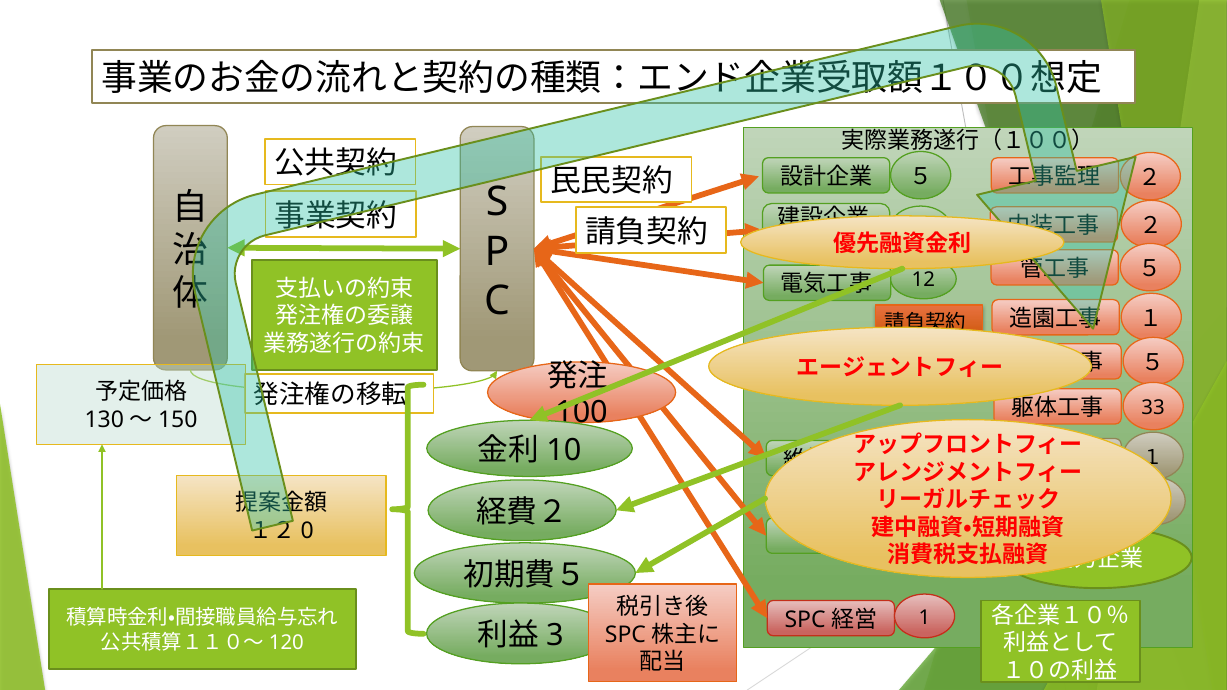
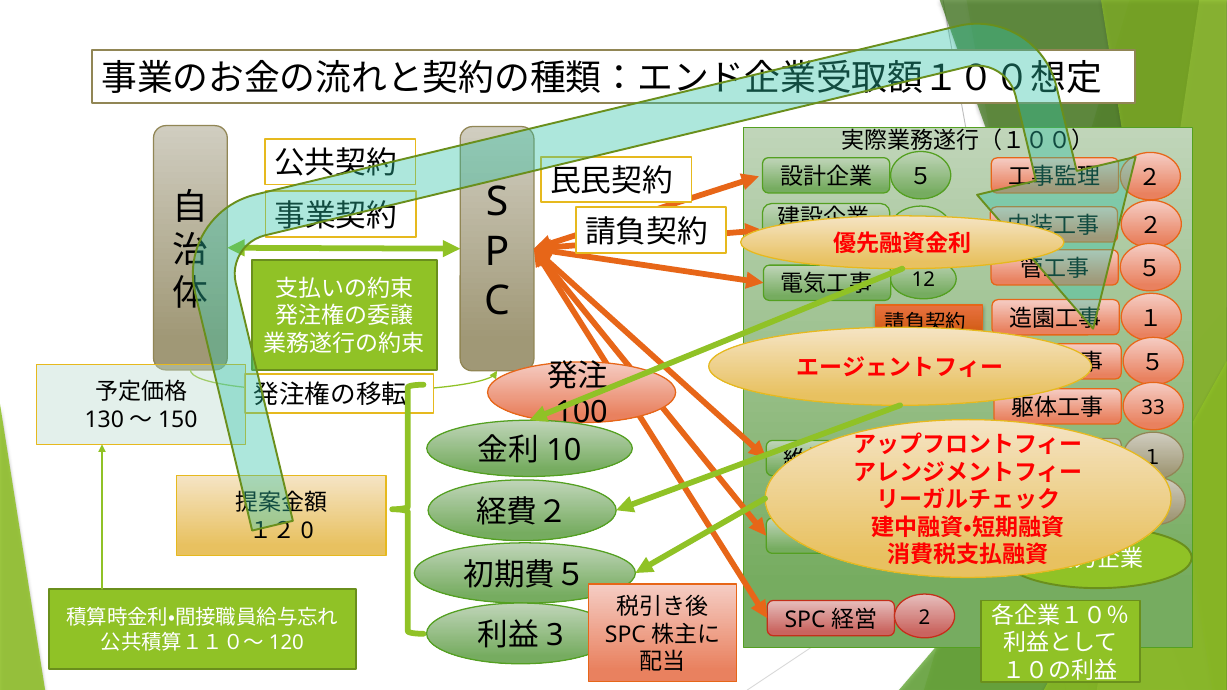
1: 1 -> 2
